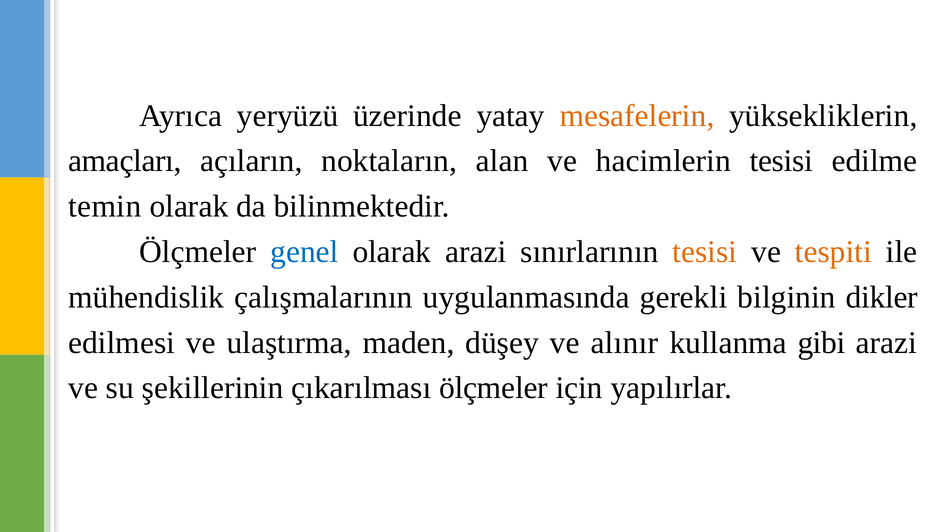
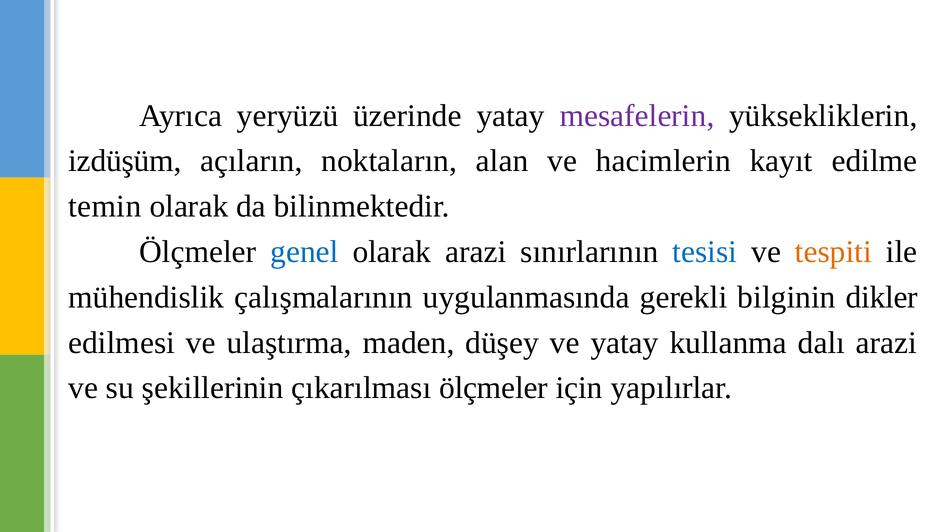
mesafelerin colour: orange -> purple
amaçları: amaçları -> izdüşüm
hacimlerin tesisi: tesisi -> kayıt
tesisi at (705, 252) colour: orange -> blue
ve alınır: alınır -> yatay
gibi: gibi -> dalı
